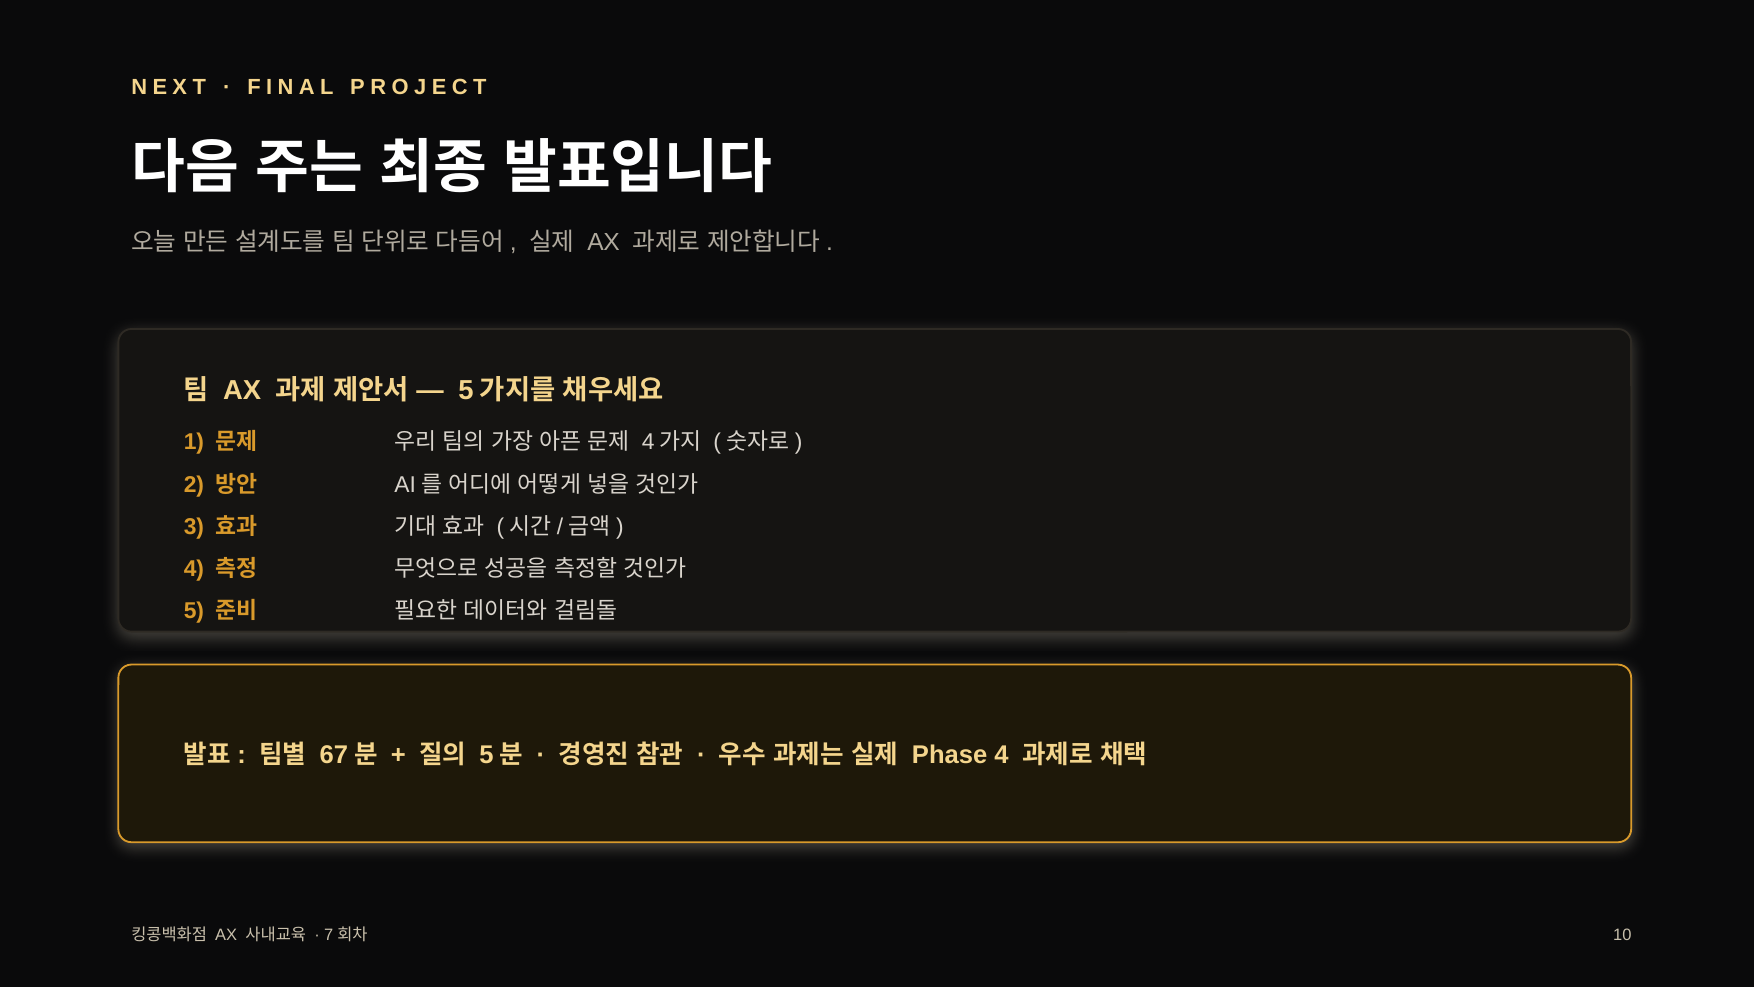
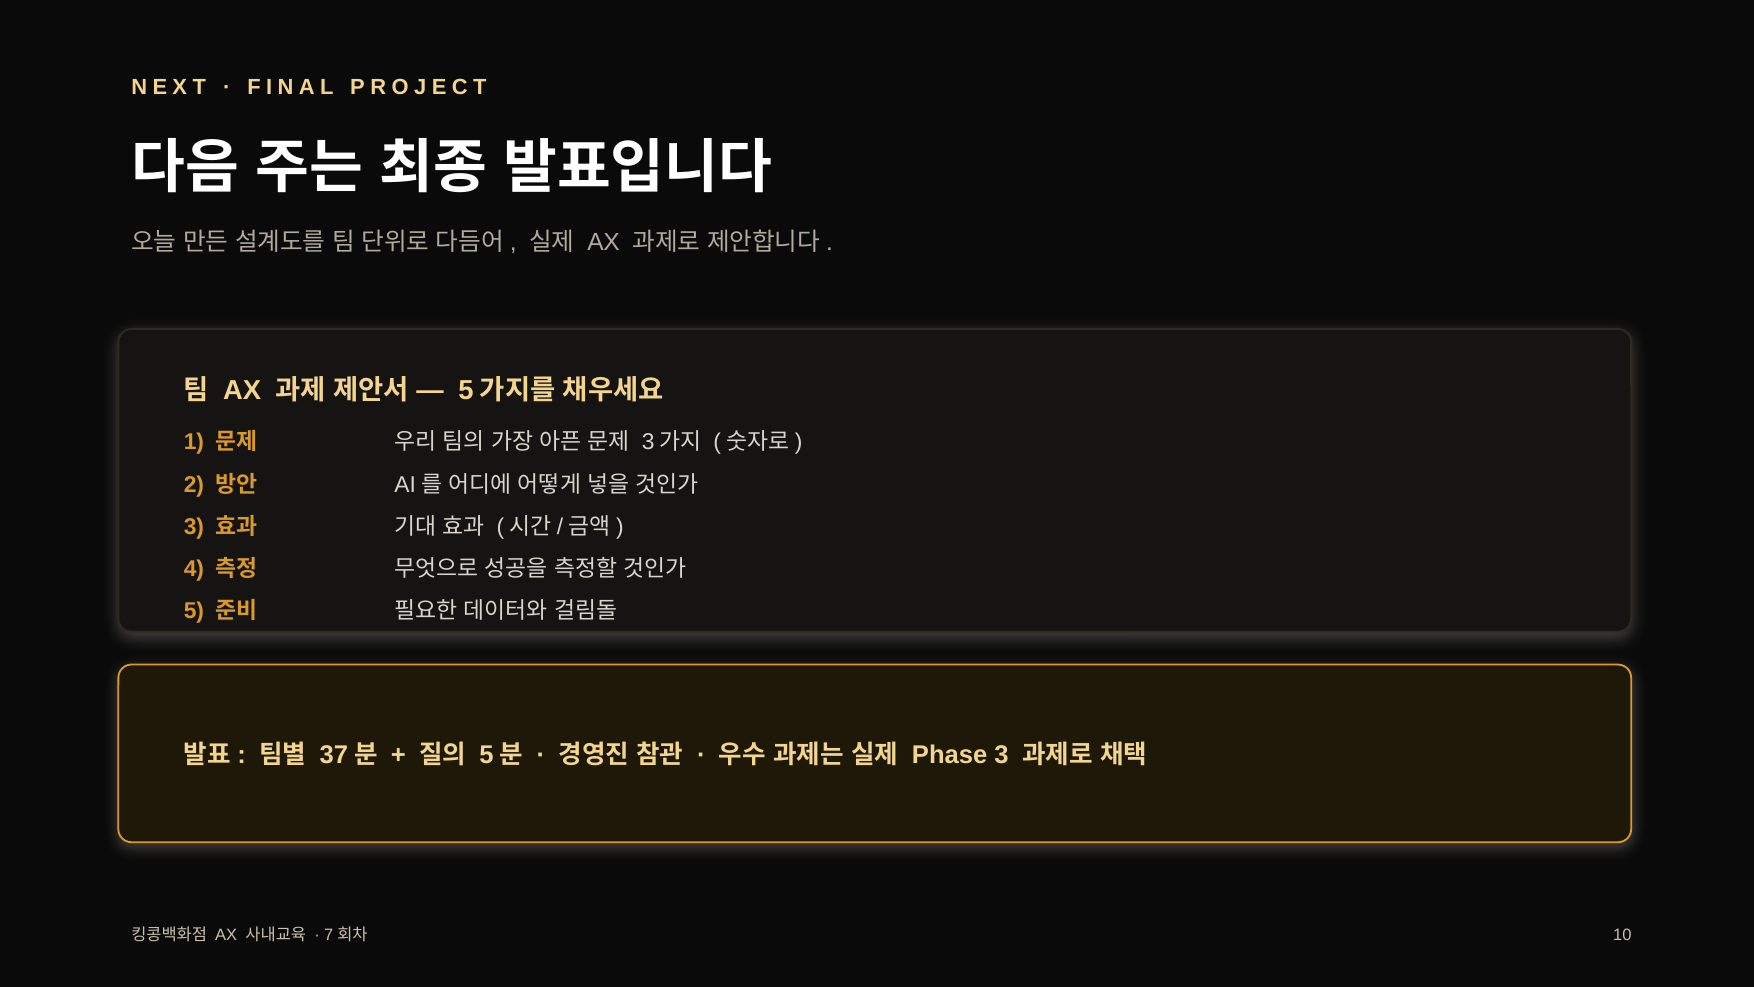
4 at (648, 442): 4 -> 3
67: 67 -> 37
Phase 4: 4 -> 3
